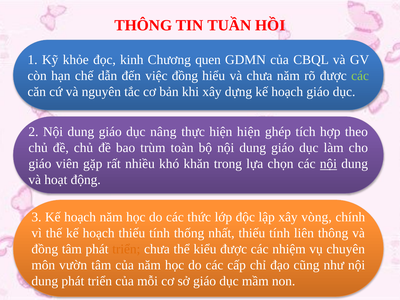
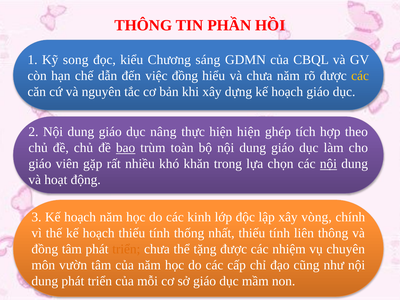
TUẦN: TUẦN -> PHẦN
khỏe: khỏe -> song
kinh: kinh -> kiểu
quen: quen -> sáng
các at (360, 76) colour: light green -> yellow
bao underline: none -> present
thức: thức -> kinh
kiểu: kiểu -> tặng
